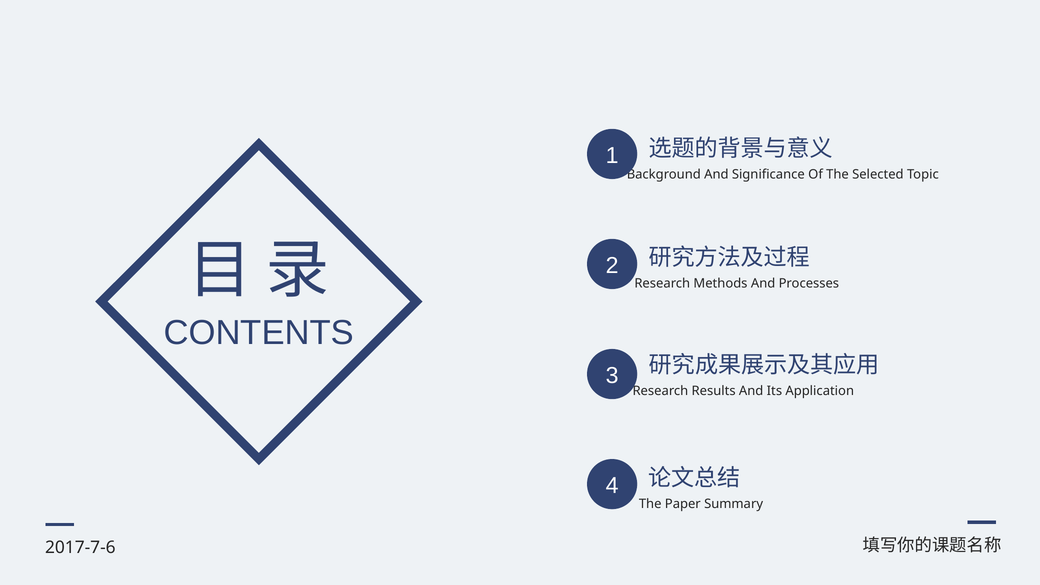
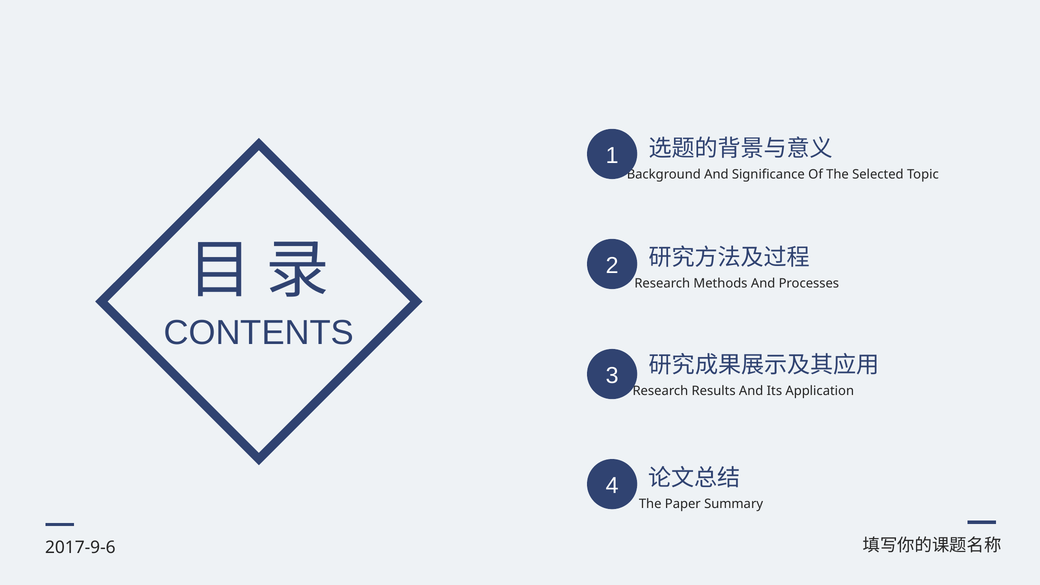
2017-7-6: 2017-7-6 -> 2017-9-6
